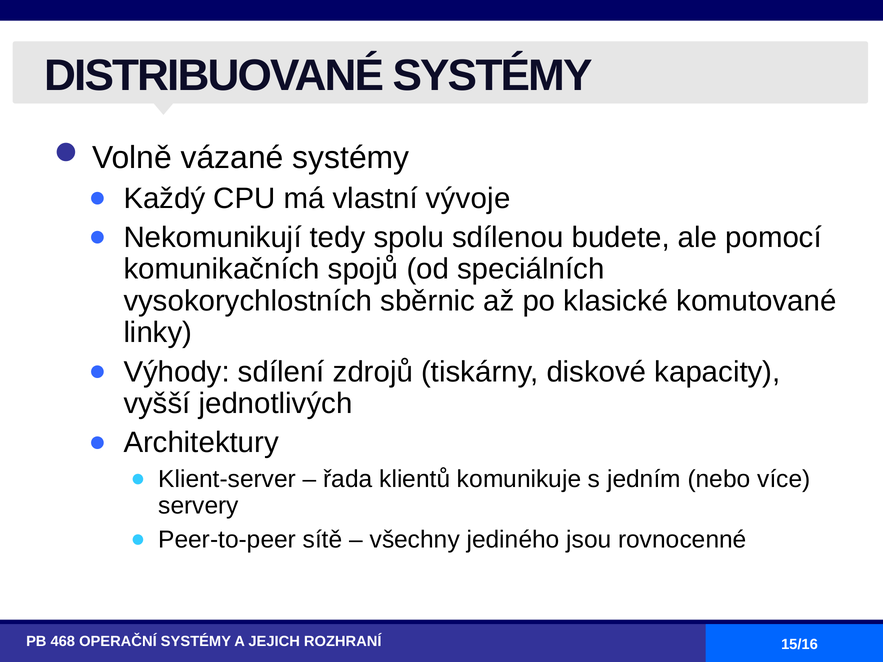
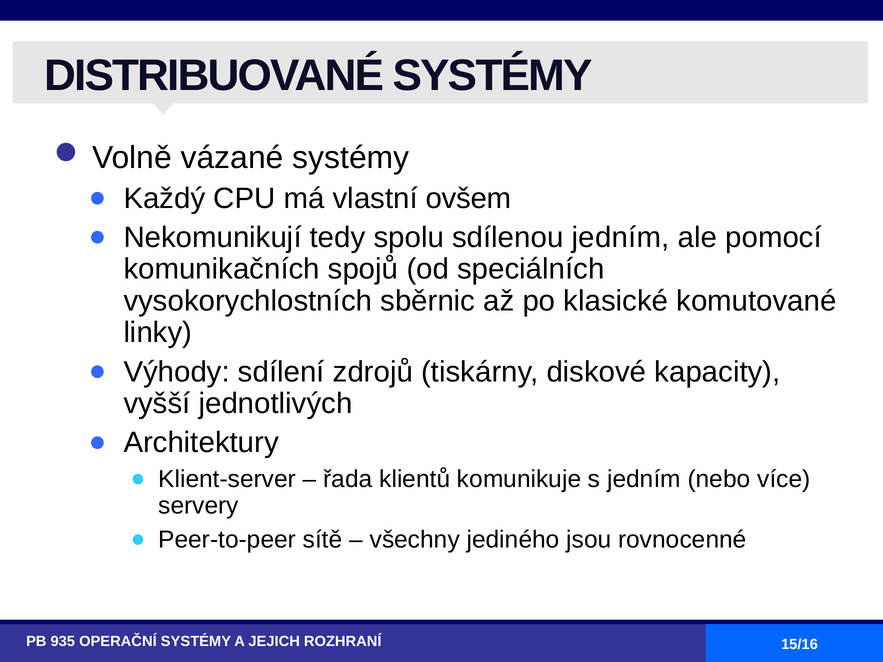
vývoje: vývoje -> ovšem
sdílenou budete: budete -> jedním
468: 468 -> 935
